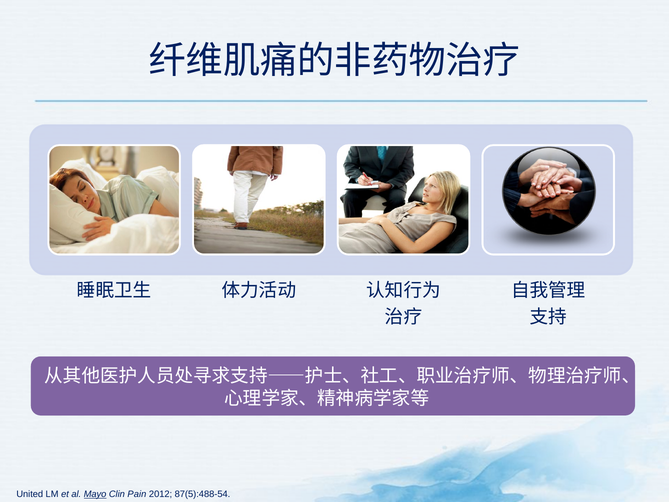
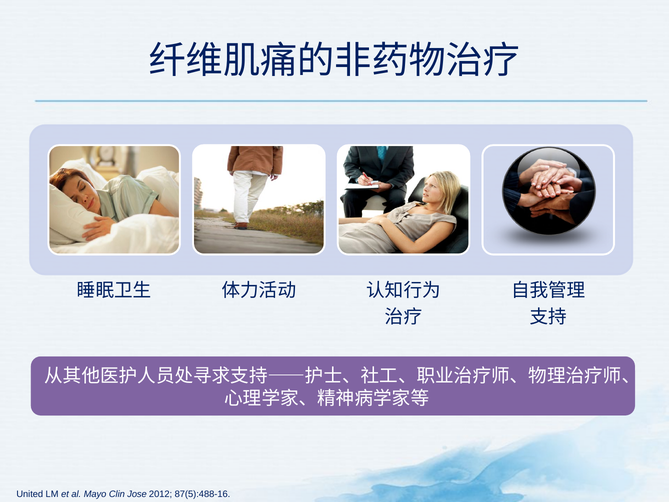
Mayo underline: present -> none
Pain: Pain -> Jose
87(5):488-54: 87(5):488-54 -> 87(5):488-16
